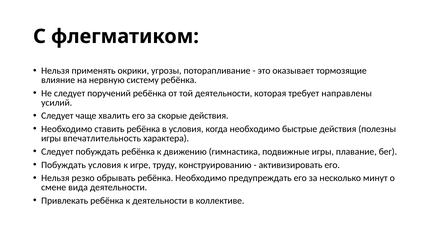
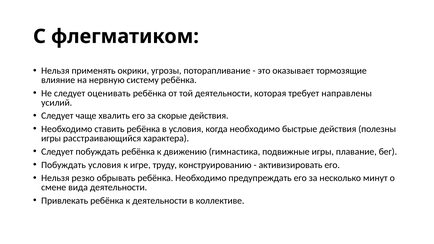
поручений: поручений -> оценивать
впечатлительность: впечатлительность -> расстраивающийся
